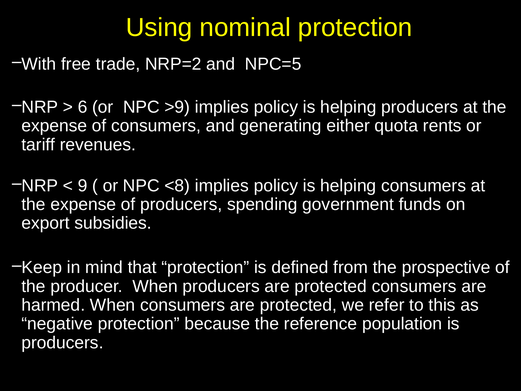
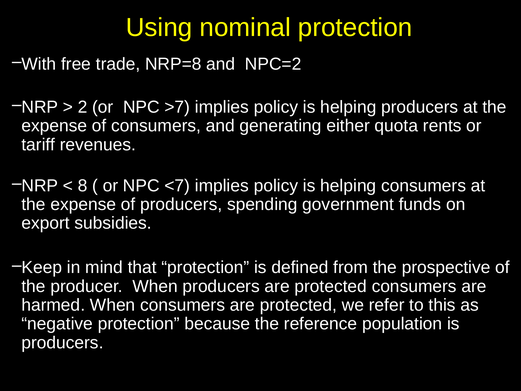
NRP=2: NRP=2 -> NRP=8
NPC=5: NPC=5 -> NPC=2
6: 6 -> 2
>9: >9 -> >7
9: 9 -> 8
<8: <8 -> <7
